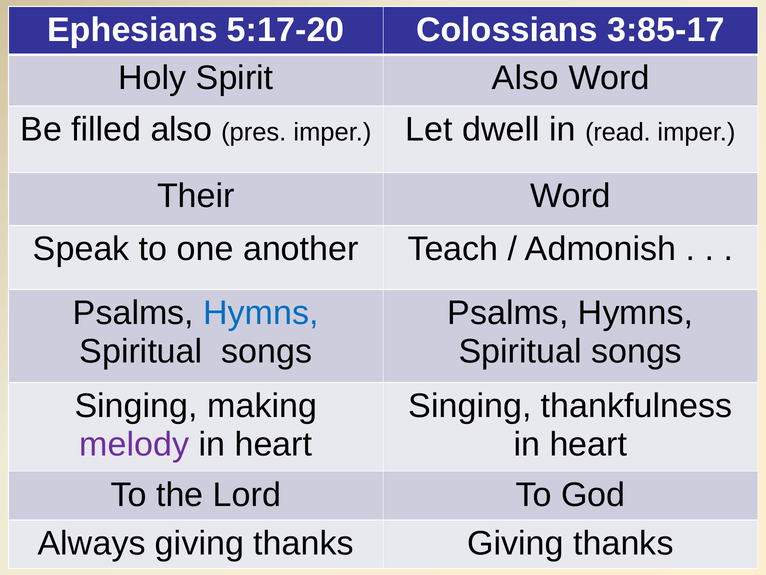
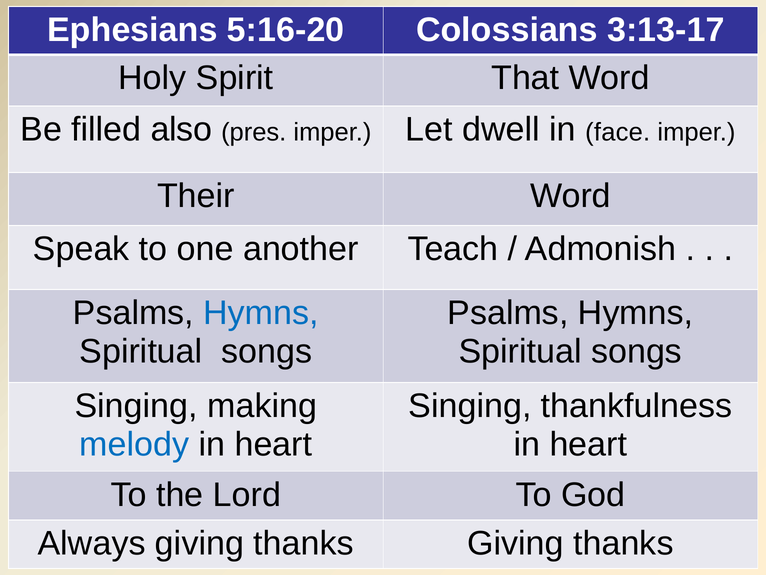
5:17-20: 5:17-20 -> 5:16-20
3:85-17: 3:85-17 -> 3:13-17
Spirit Also: Also -> That
read: read -> face
melody colour: purple -> blue
